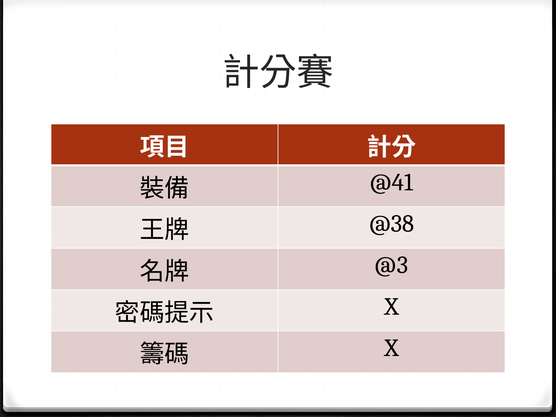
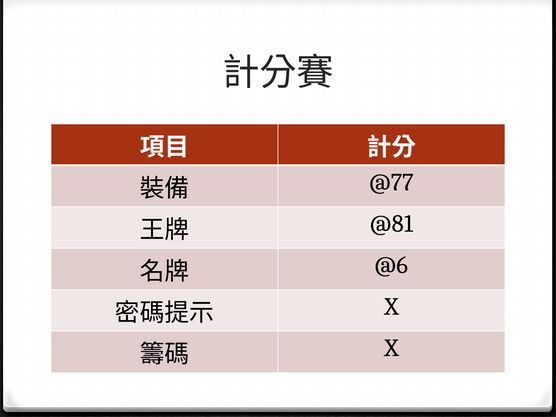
@41: @41 -> @77
@38: @38 -> @81
@3: @3 -> @6
